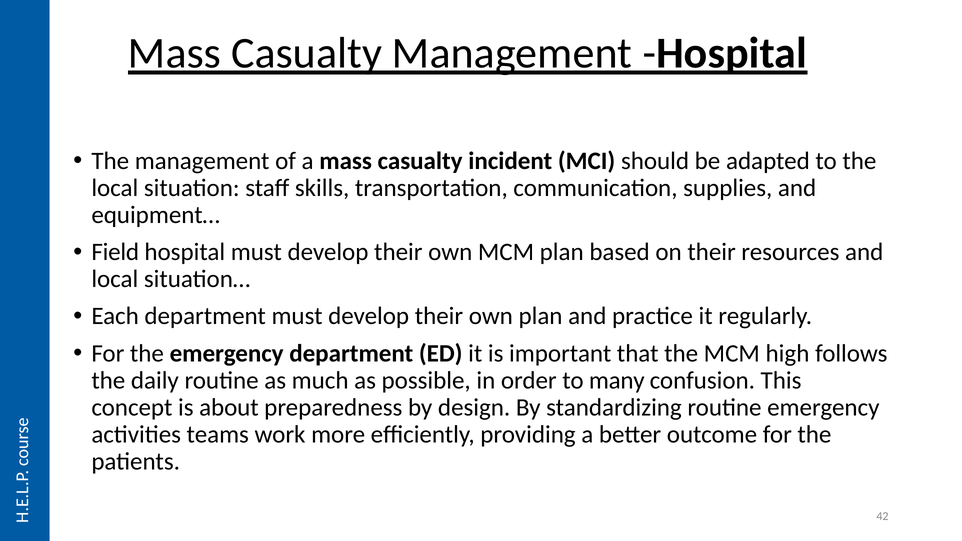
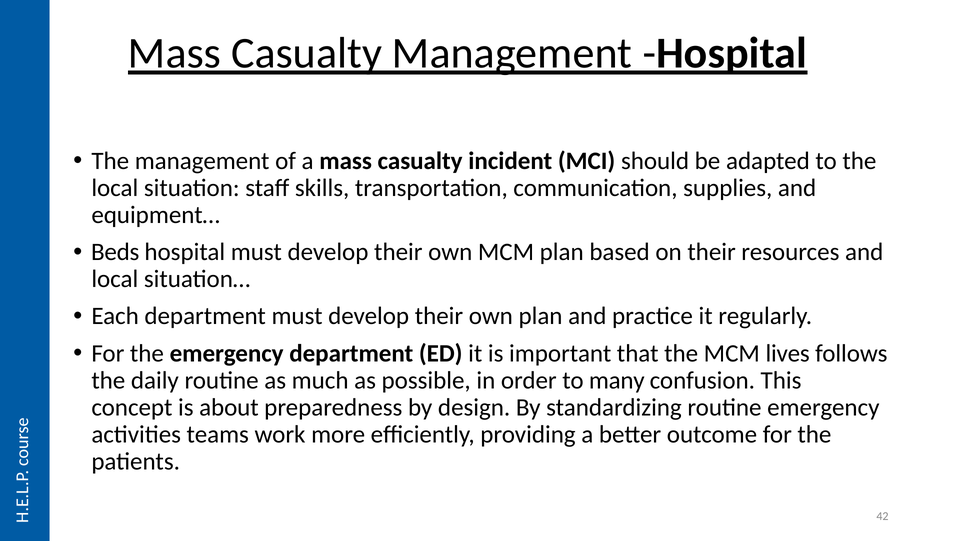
Field: Field -> Beds
high: high -> lives
